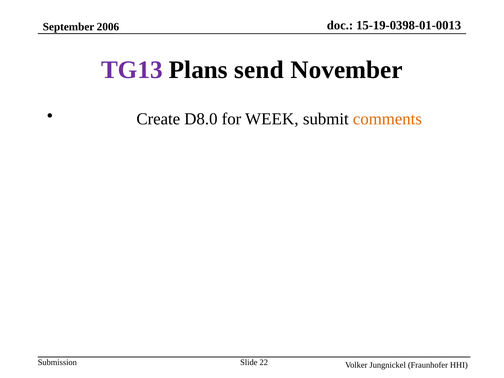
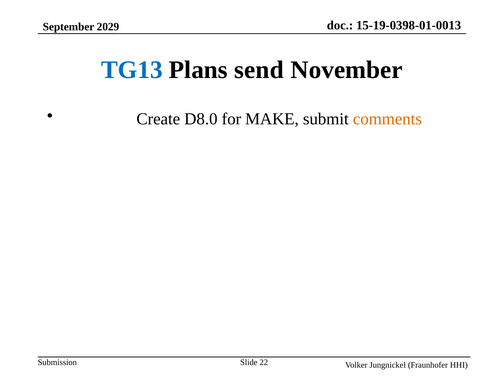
2006: 2006 -> 2029
TG13 colour: purple -> blue
WEEK: WEEK -> MAKE
